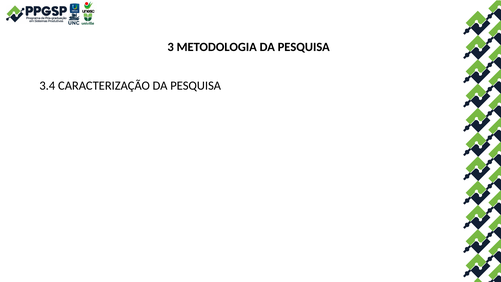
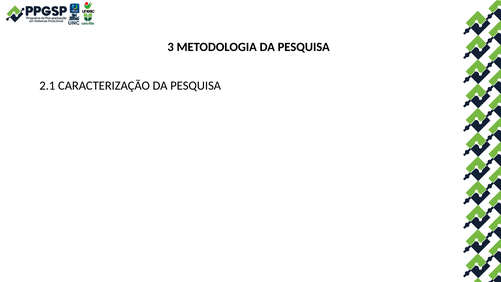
3.4: 3.4 -> 2.1
